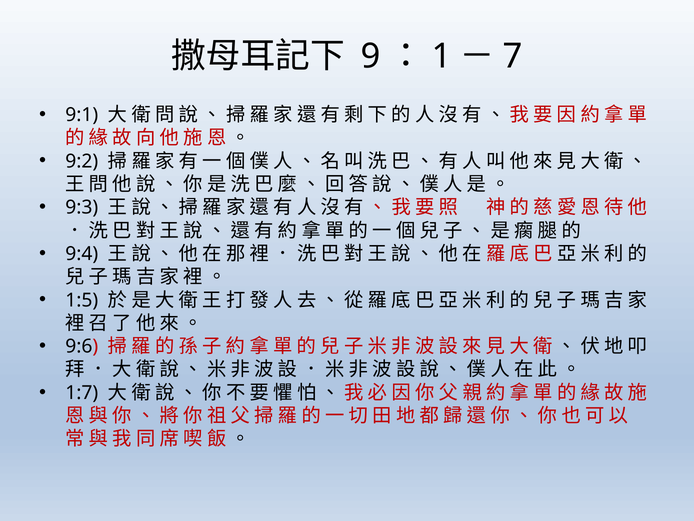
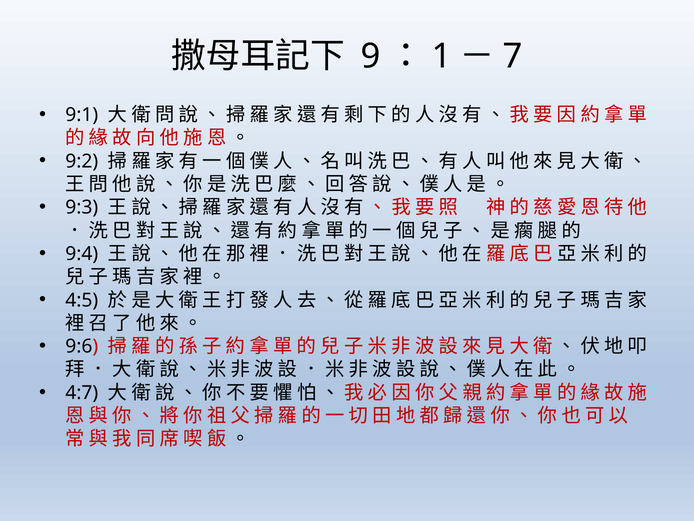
1:5: 1:5 -> 4:5
1:7: 1:7 -> 4:7
